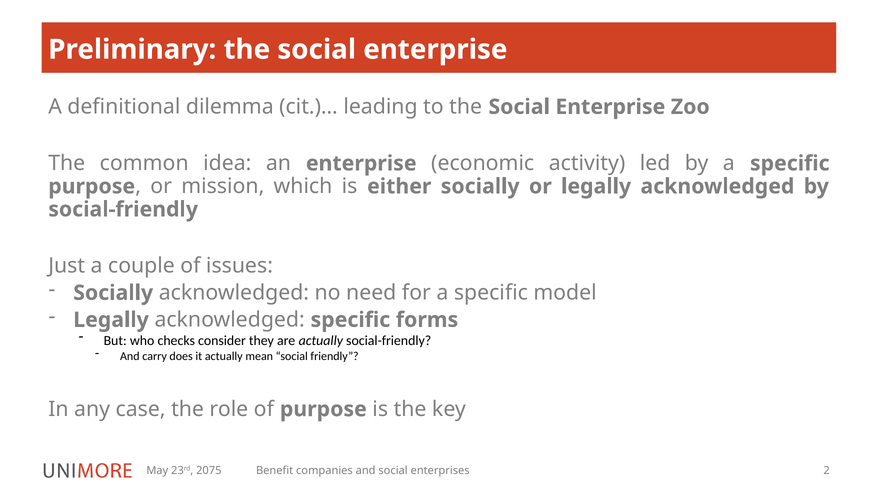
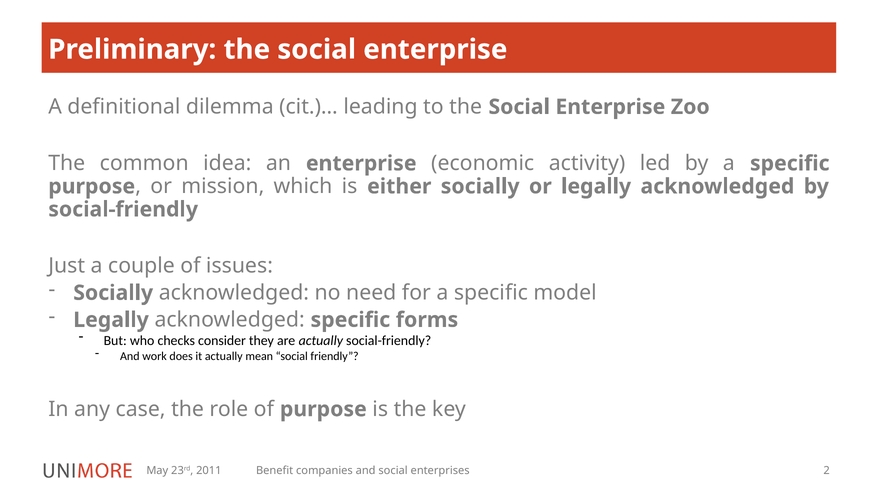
carry: carry -> work
2075: 2075 -> 2011
